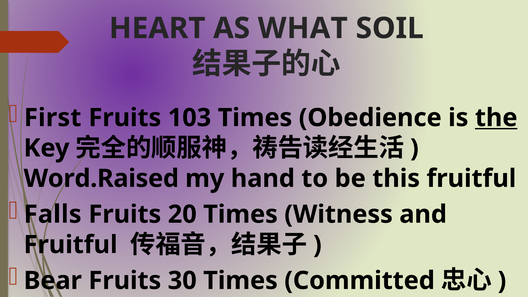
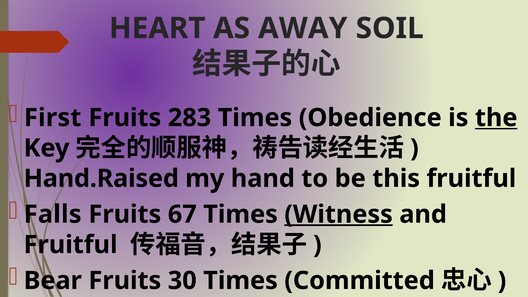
WHAT: WHAT -> AWAY
103: 103 -> 283
Word.Raised: Word.Raised -> Hand.Raised
20: 20 -> 67
Witness underline: none -> present
